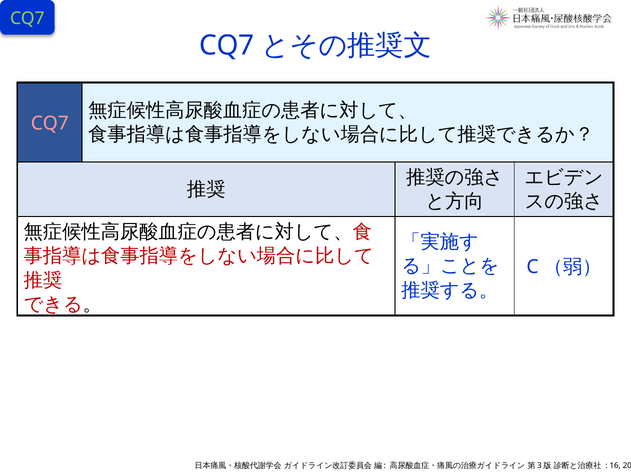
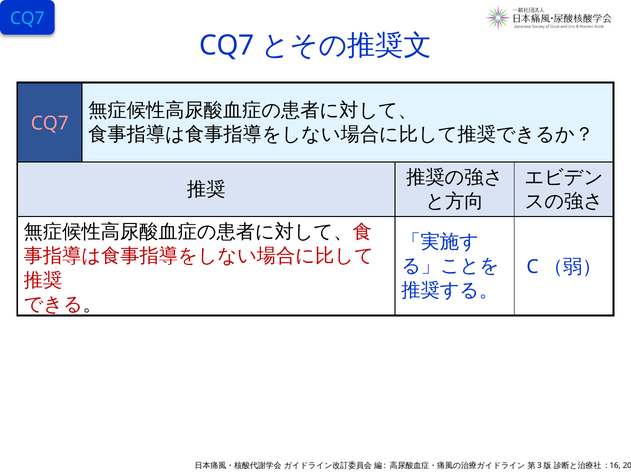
CQ7 at (27, 19) colour: light green -> light blue
